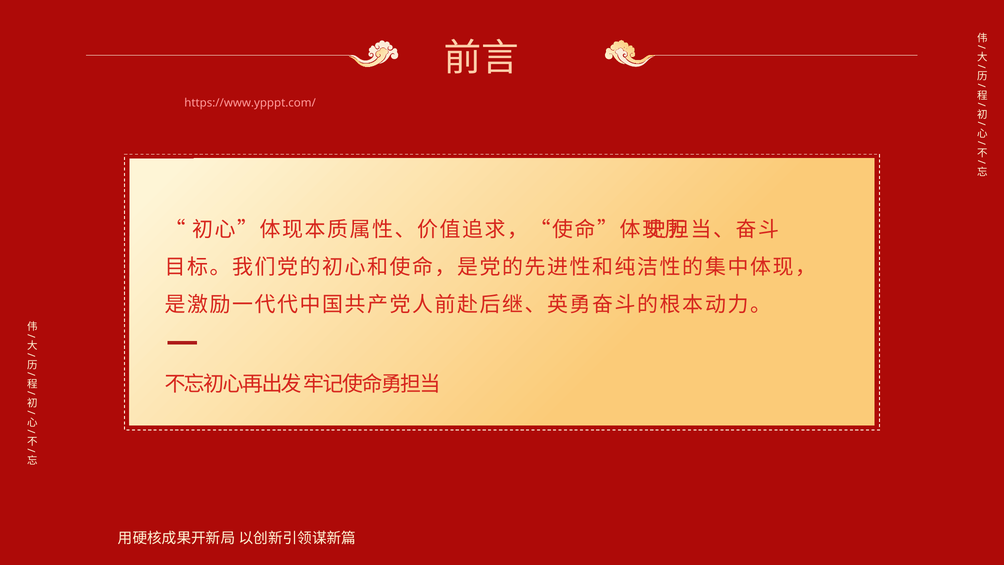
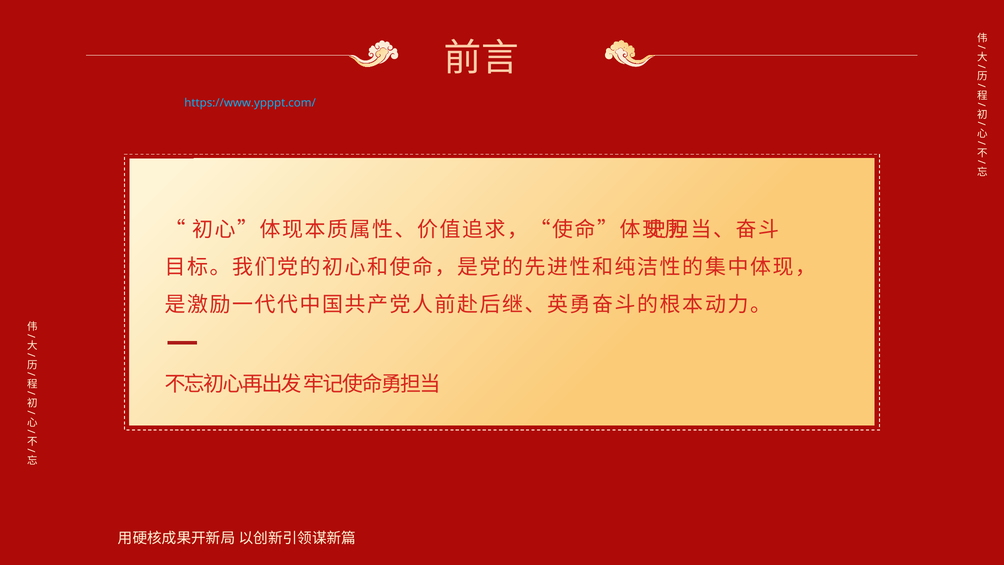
https://www.ypppt.com/ colour: pink -> light blue
